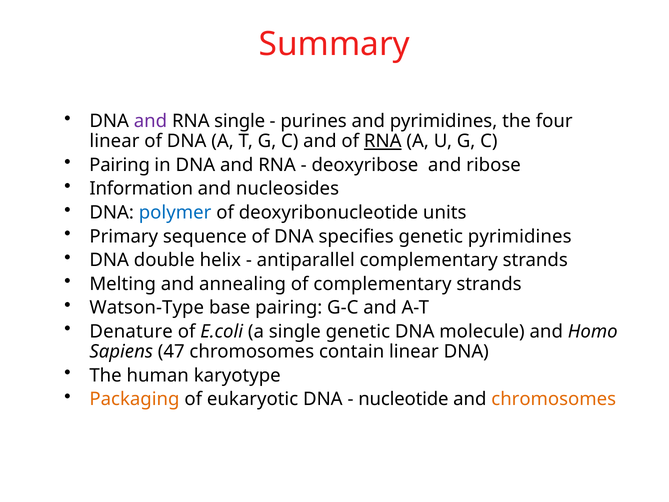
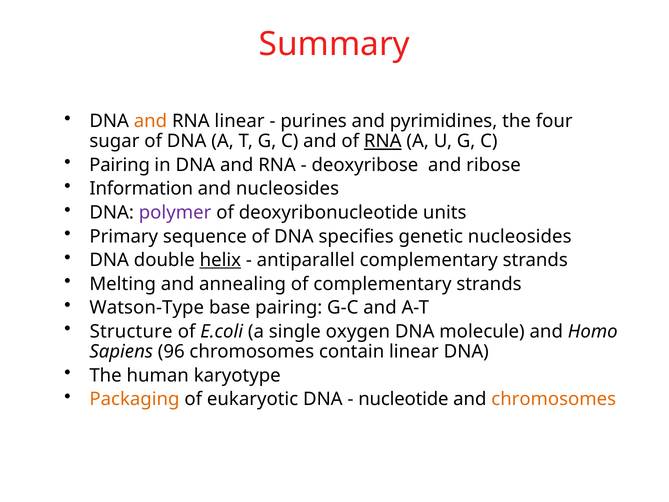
and at (150, 121) colour: purple -> orange
RNA single: single -> linear
linear at (114, 141): linear -> sugar
polymer colour: blue -> purple
genetic pyrimidines: pyrimidines -> nucleosides
helix underline: none -> present
Denature: Denature -> Structure
single genetic: genetic -> oxygen
47: 47 -> 96
